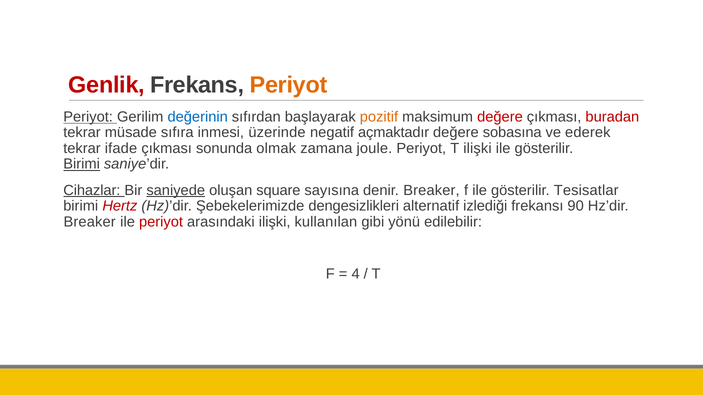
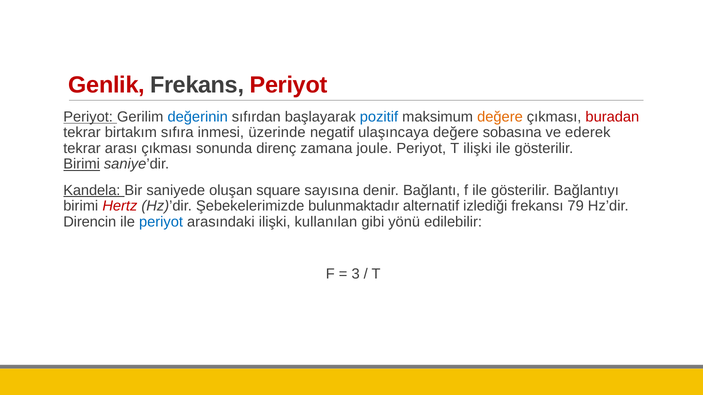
Periyot at (289, 85) colour: orange -> red
pozitif colour: orange -> blue
değere at (500, 117) colour: red -> orange
müsade: müsade -> birtakım
açmaktadır: açmaktadır -> ulaşıncaya
ifade: ifade -> arası
olmak: olmak -> direnç
Cihazlar: Cihazlar -> Kandela
saniyede underline: present -> none
denir Breaker: Breaker -> Bağlantı
Tesisatlar: Tesisatlar -> Bağlantıyı
dengesizlikleri: dengesizlikleri -> bulunmaktadır
90: 90 -> 79
Breaker at (90, 222): Breaker -> Direncin
periyot at (161, 222) colour: red -> blue
4: 4 -> 3
